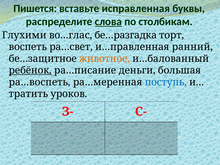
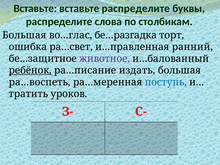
Пишется at (35, 8): Пишется -> Вставьте
вставьте исправленная: исправленная -> распределите
слова underline: present -> none
Глухими at (24, 35): Глухими -> Большая
воспеть: воспеть -> ошибка
животное colour: orange -> purple
деньги: деньги -> издать
